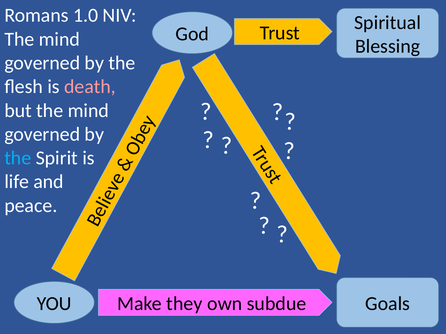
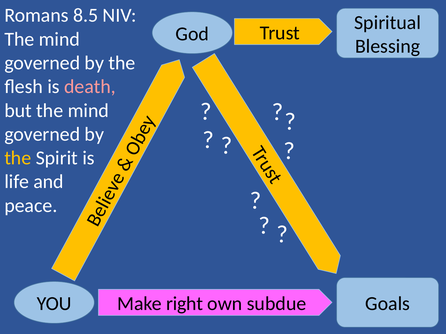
1.0: 1.0 -> 8.5
the at (18, 158) colour: light blue -> yellow
they: they -> right
